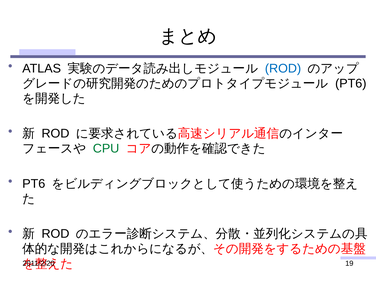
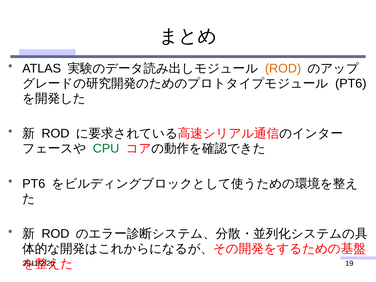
ROD at (283, 68) colour: blue -> orange
